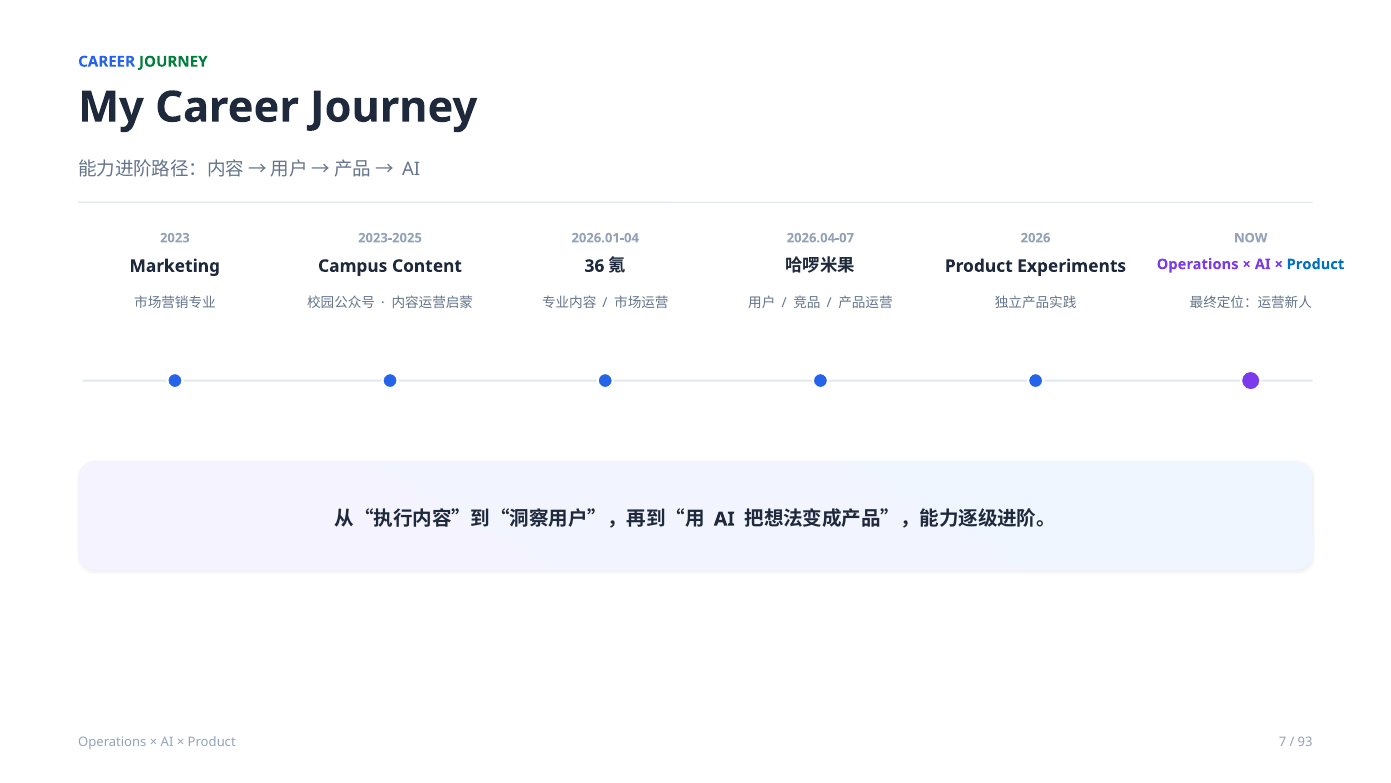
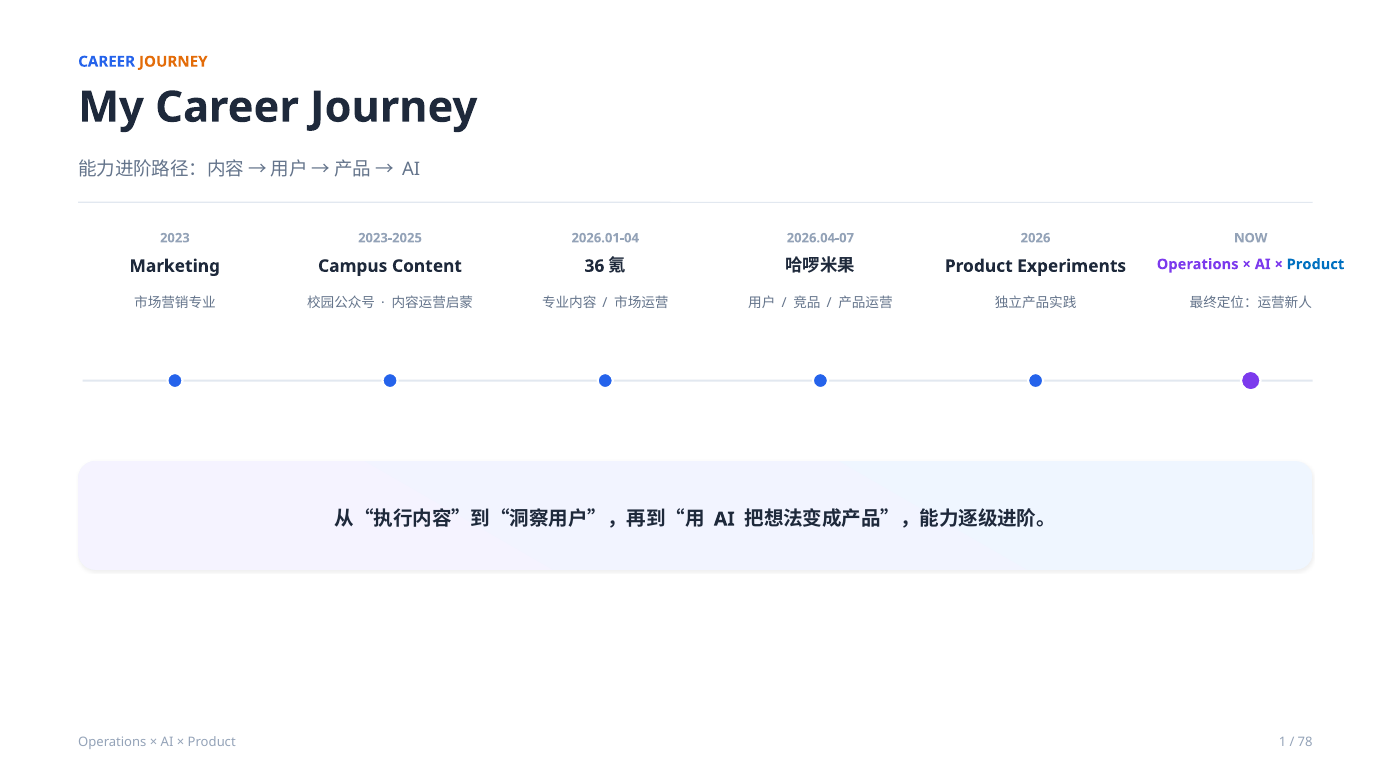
JOURNEY at (173, 62) colour: green -> orange
7: 7 -> 1
93: 93 -> 78
